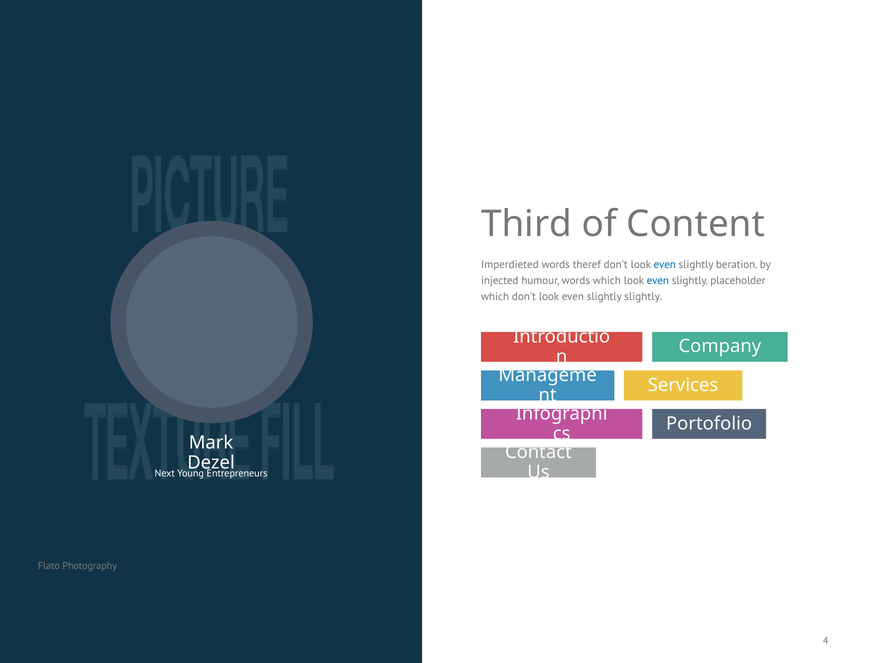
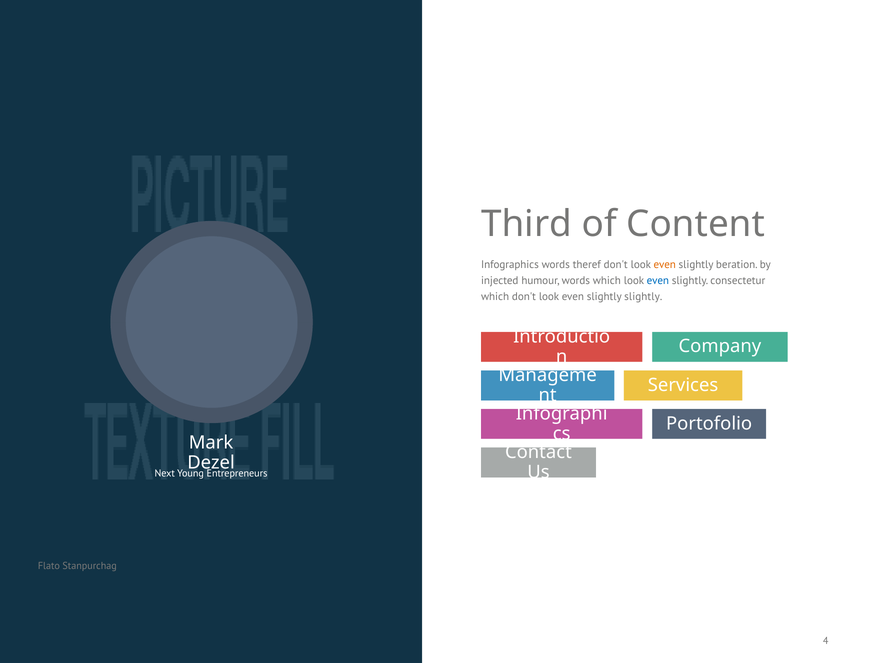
Imperdieted: Imperdieted -> Infographics
even at (665, 265) colour: blue -> orange
placeholder: placeholder -> consectetur
Photography: Photography -> Stanpurchag
